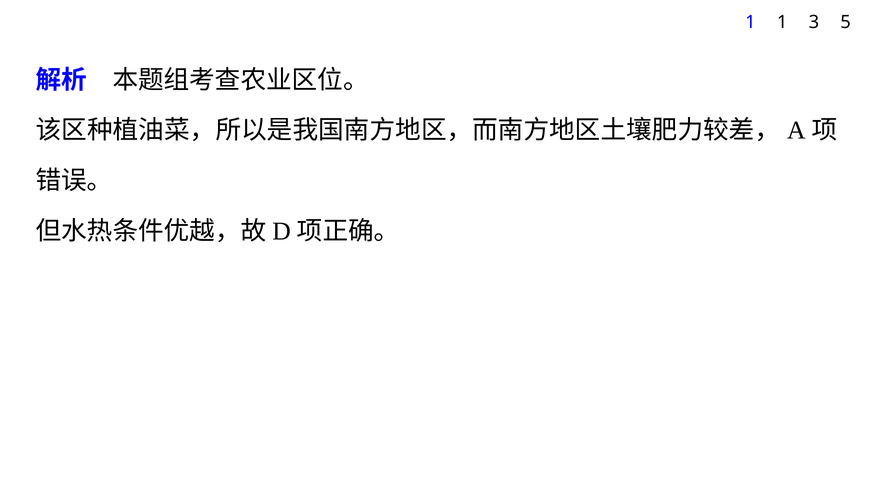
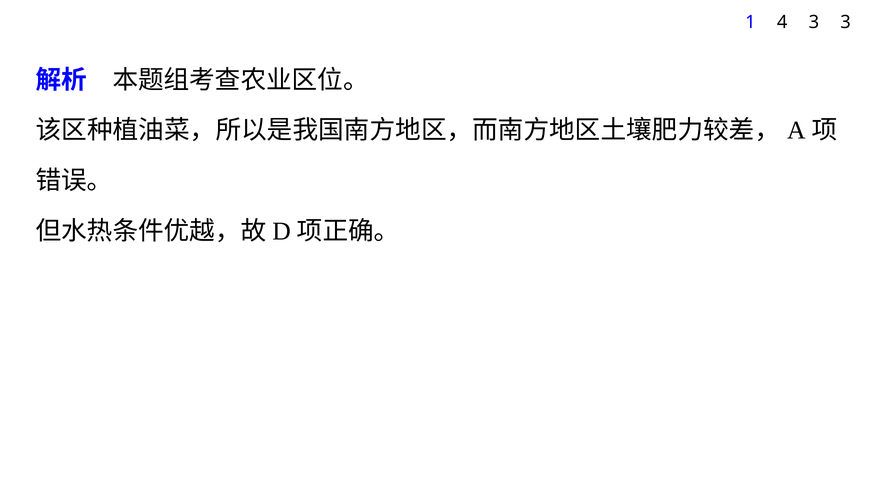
1 1: 1 -> 4
3 5: 5 -> 3
